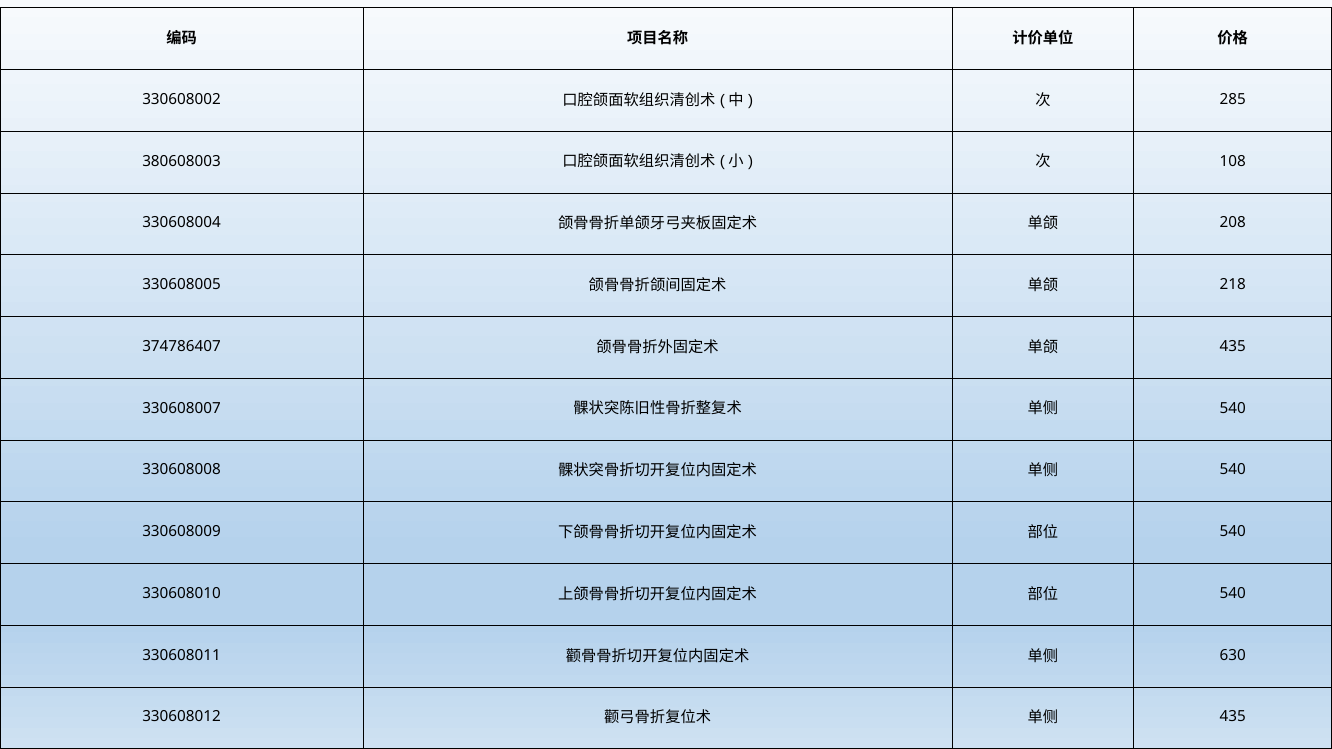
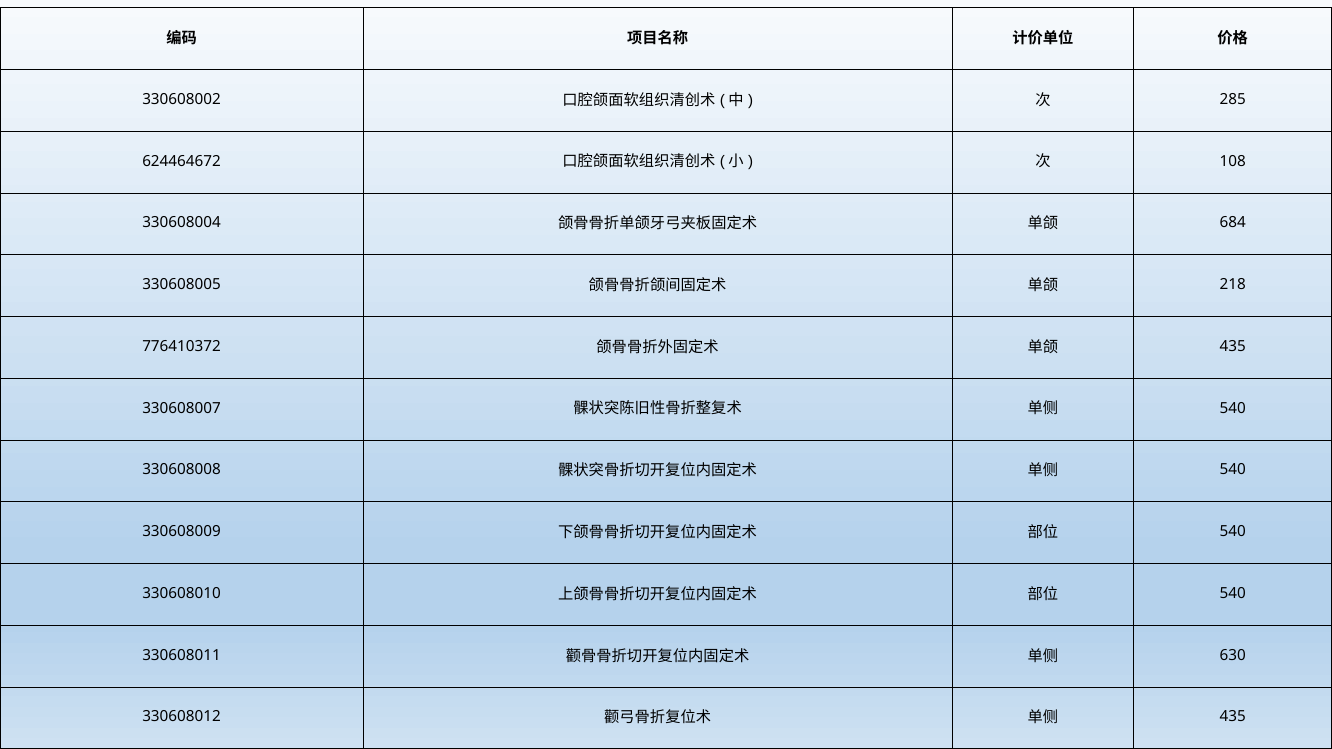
380608003: 380608003 -> 624464672
208: 208 -> 684
374786407: 374786407 -> 776410372
